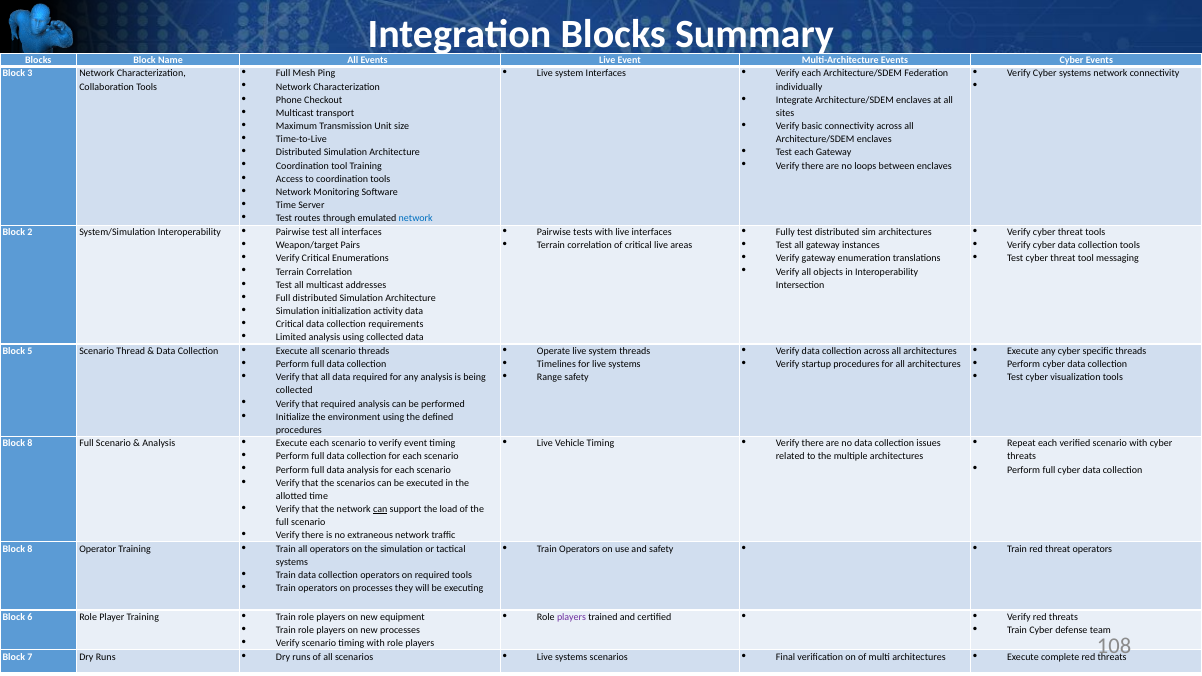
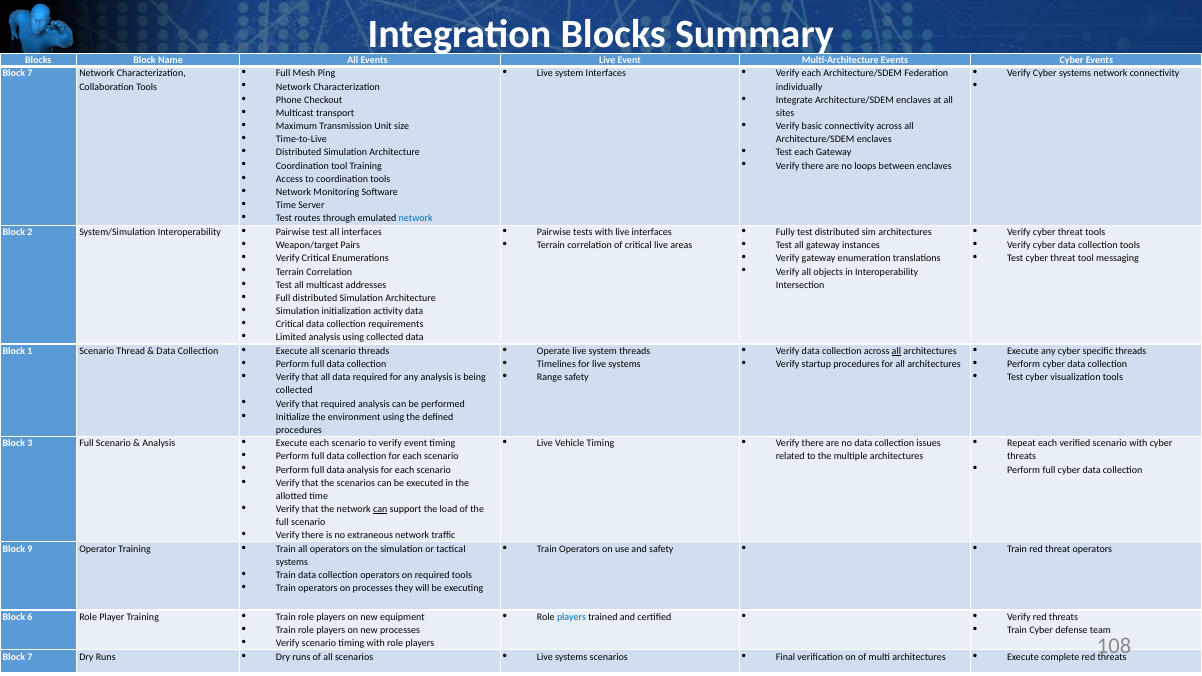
3 at (30, 74): 3 -> 7
all at (896, 351) underline: none -> present
5: 5 -> 1
8 at (30, 444): 8 -> 3
8 at (30, 549): 8 -> 9
players at (571, 617) colour: purple -> blue
